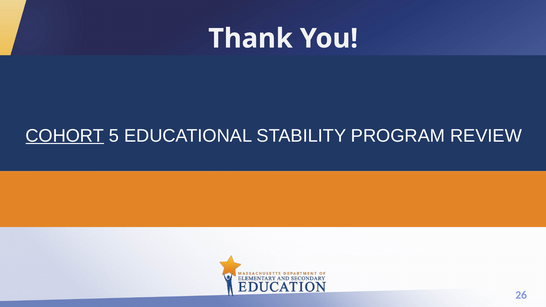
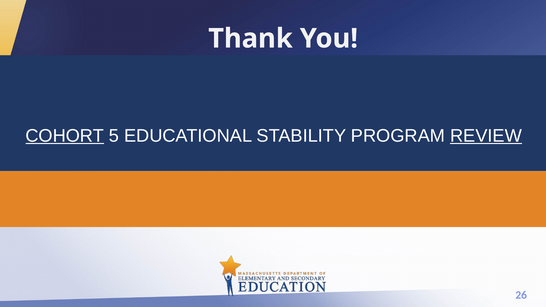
REVIEW underline: none -> present
